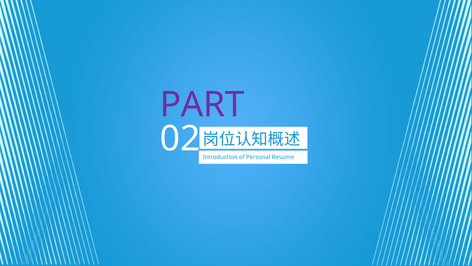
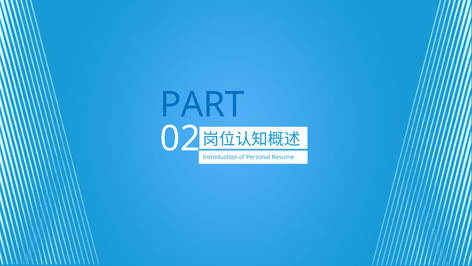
PART colour: purple -> blue
